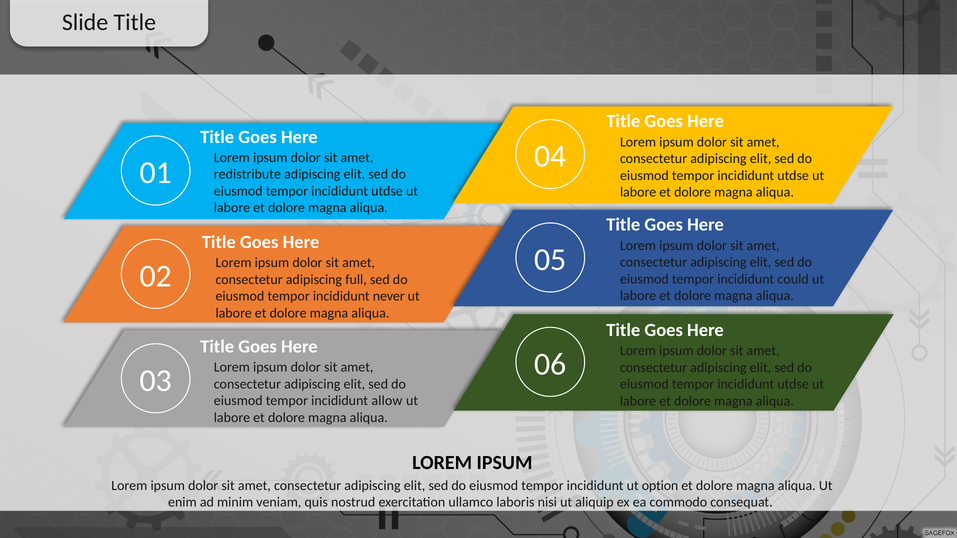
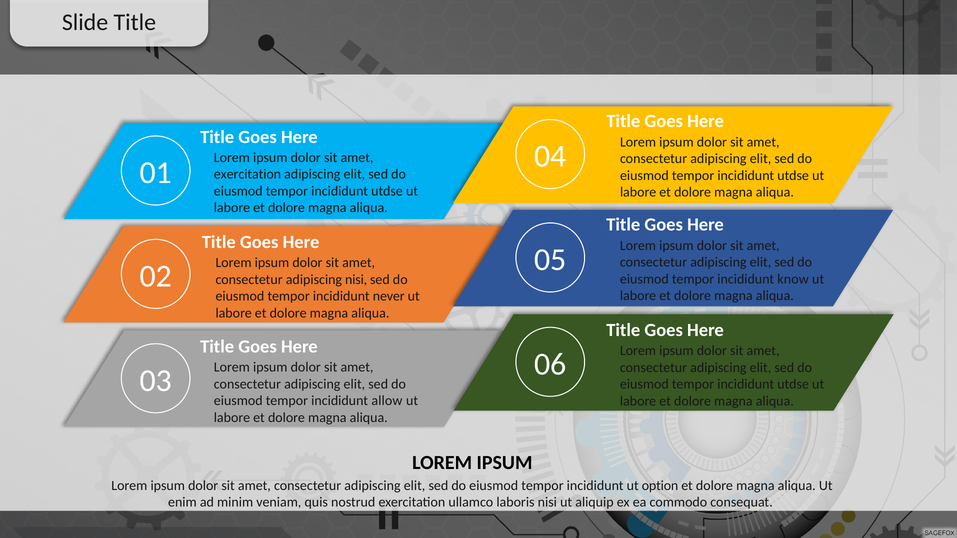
redistribute at (247, 174): redistribute -> exercitation
could: could -> know
adipiscing full: full -> nisi
